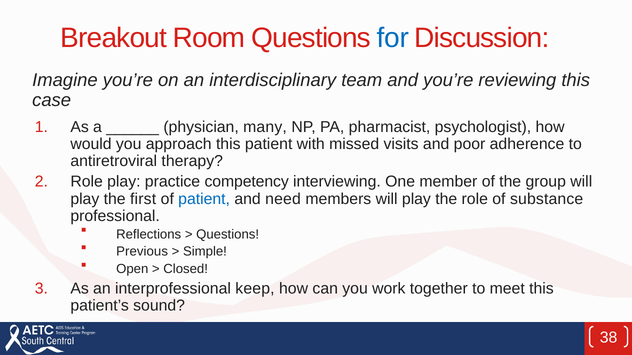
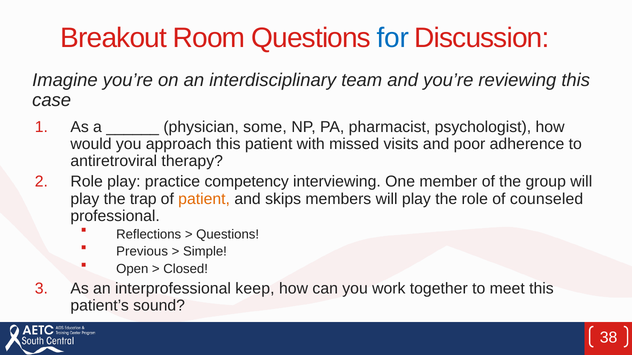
many: many -> some
first: first -> trap
patient at (204, 199) colour: blue -> orange
need: need -> skips
substance: substance -> counseled
